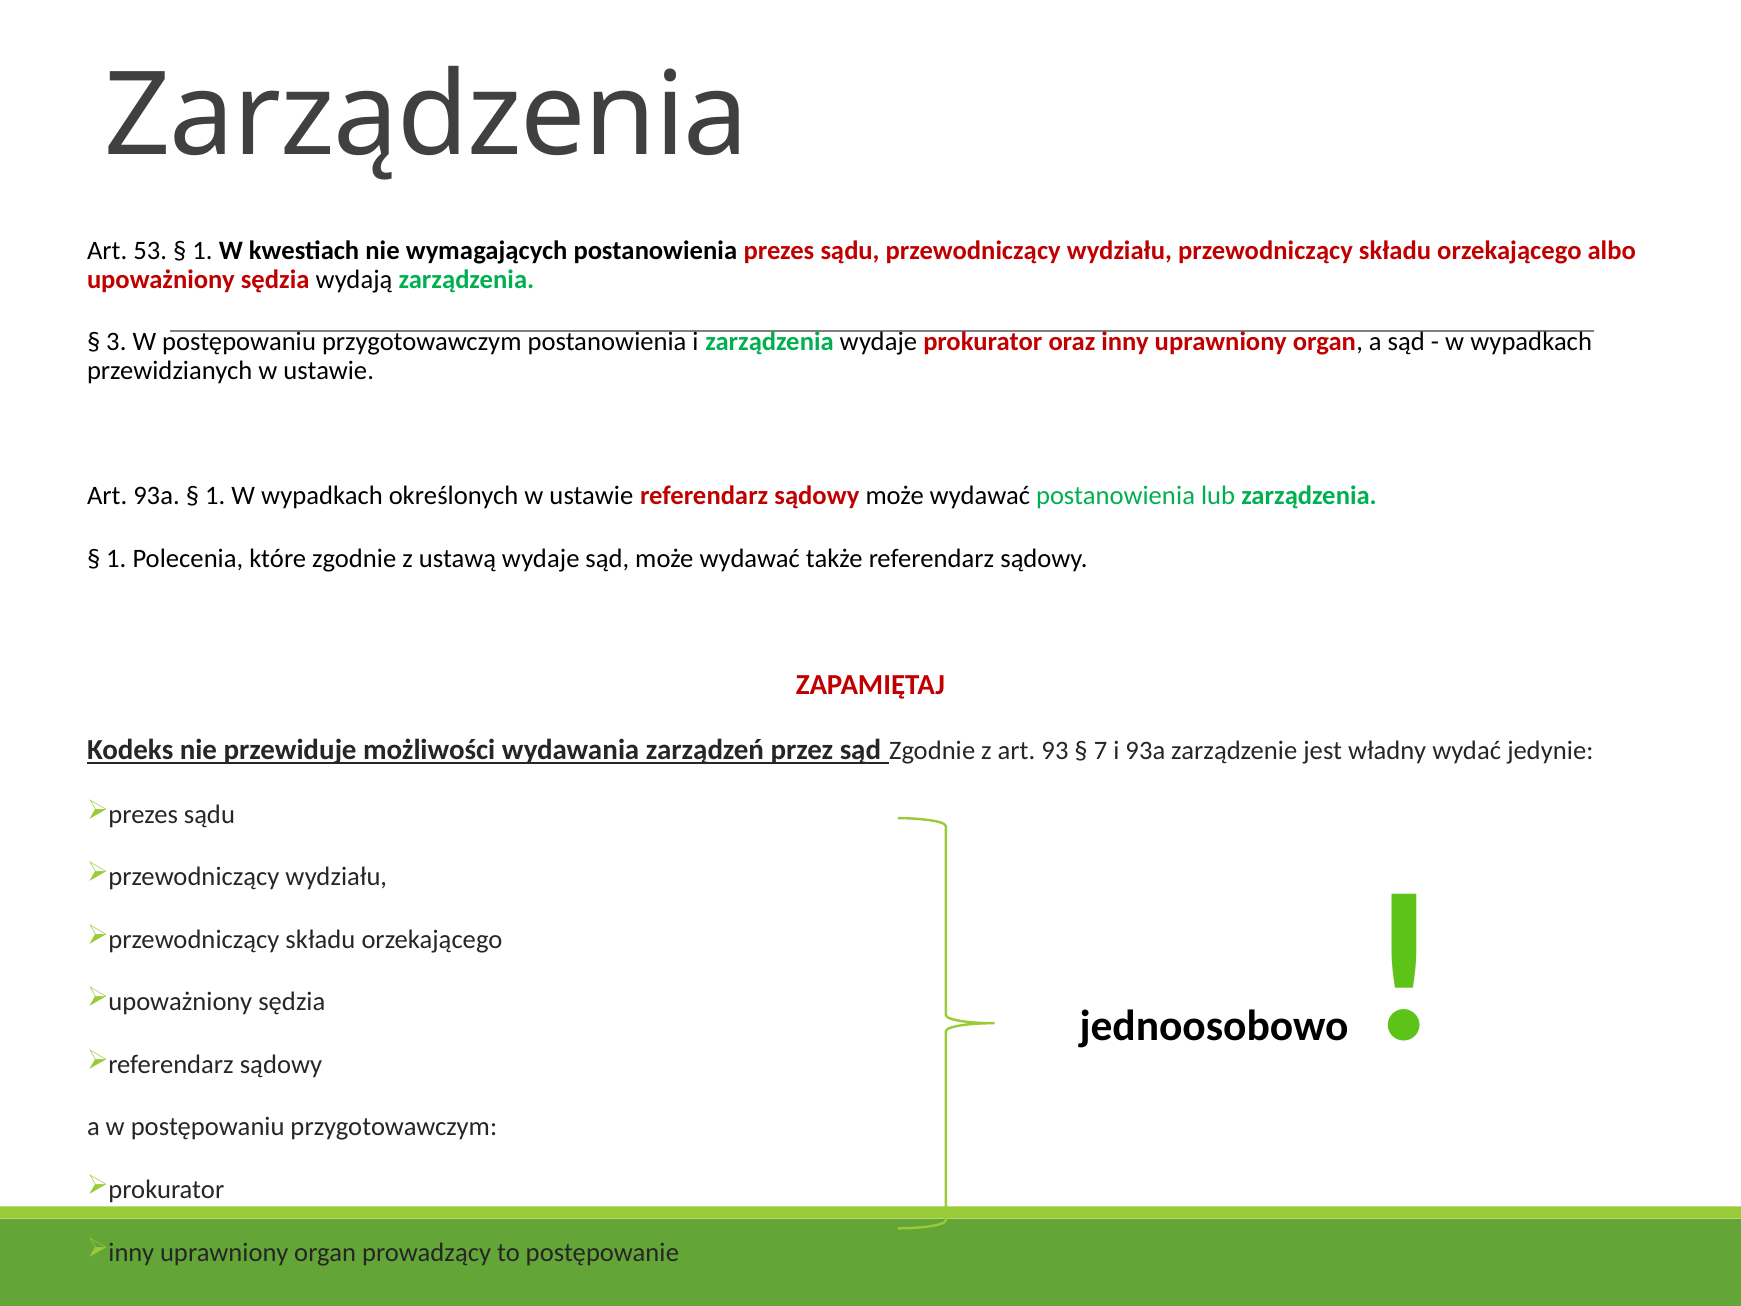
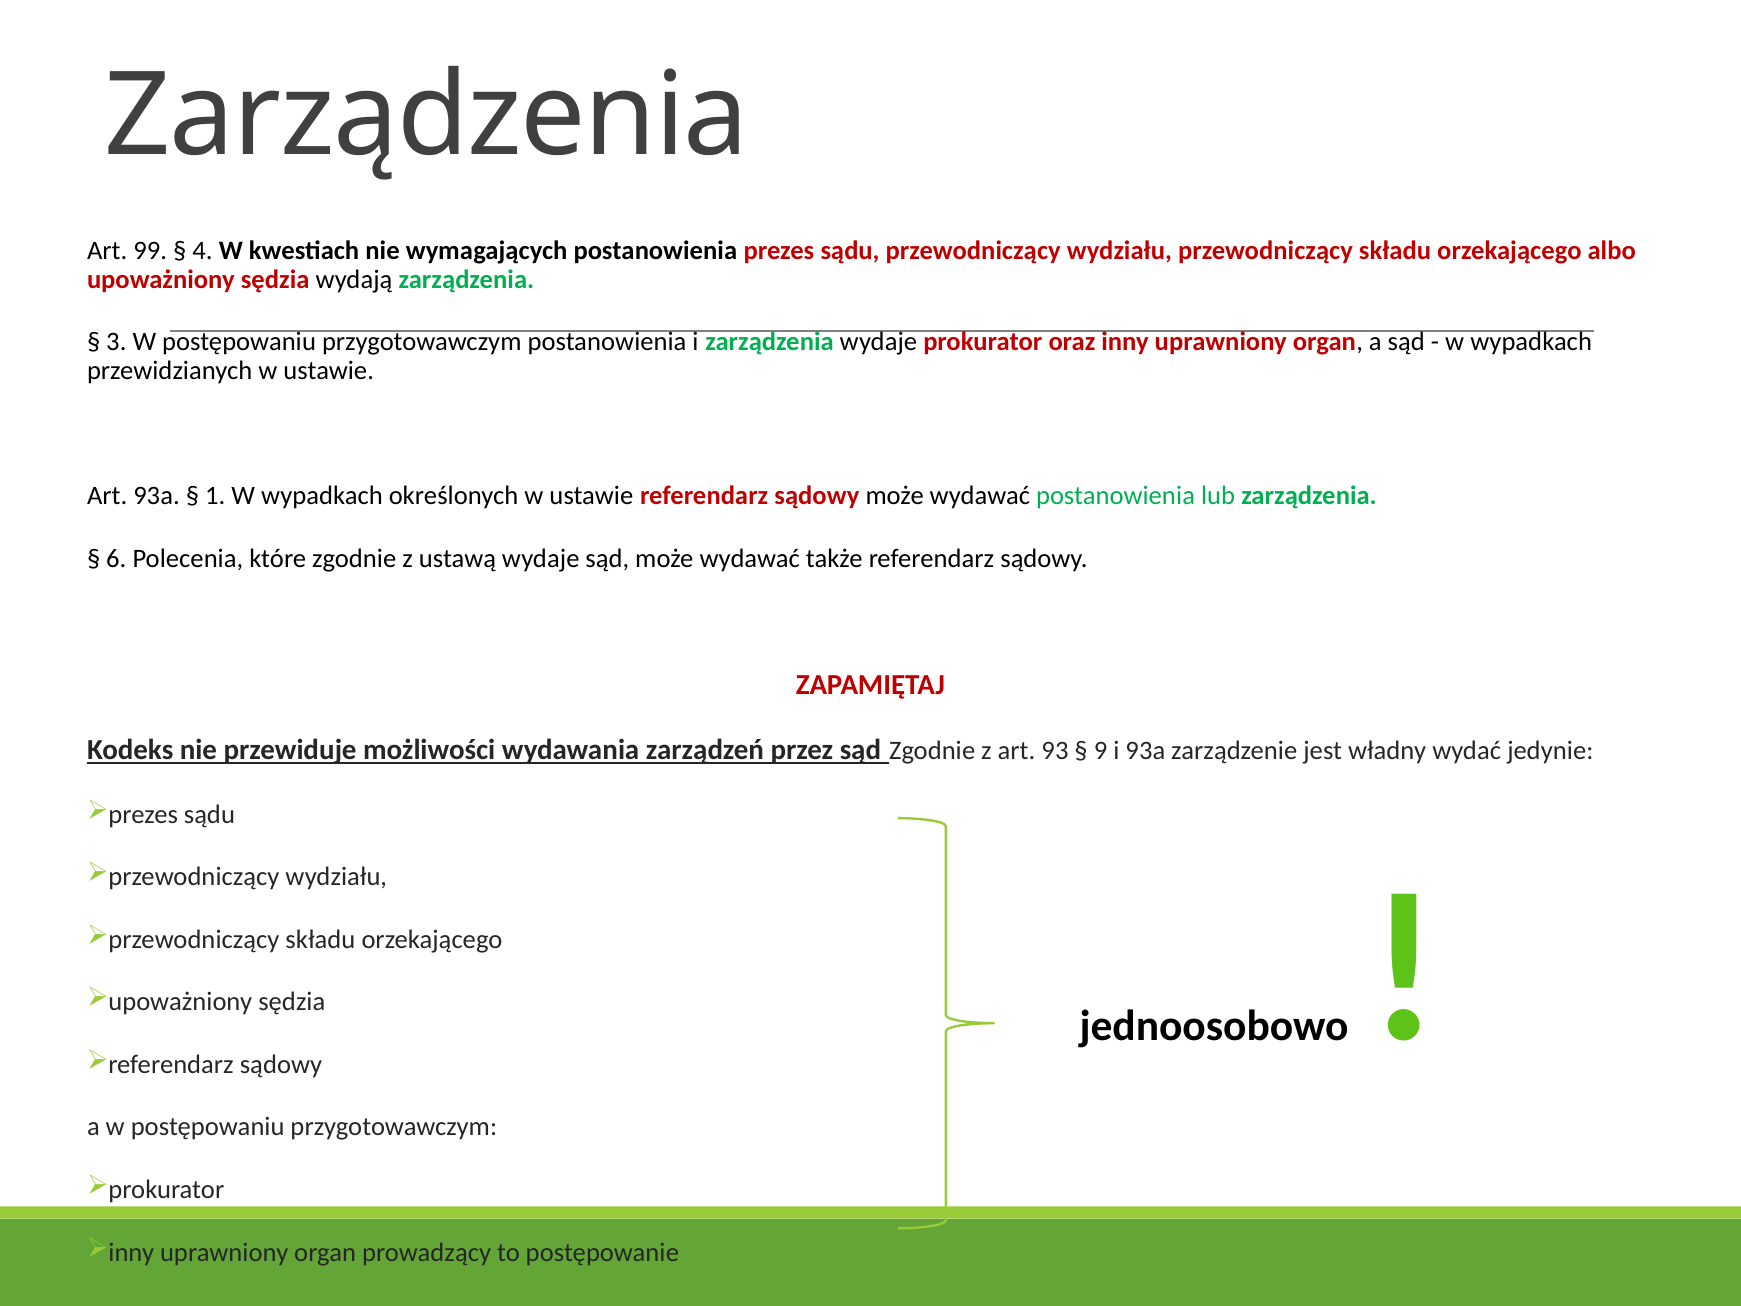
53: 53 -> 99
1 at (203, 251): 1 -> 4
1 at (116, 559): 1 -> 6
7: 7 -> 9
